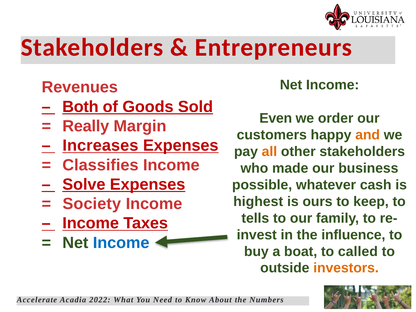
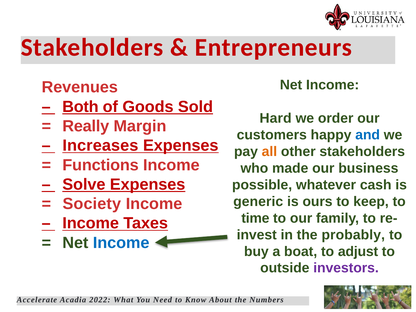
Even: Even -> Hard
and colour: orange -> blue
Classifies: Classifies -> Functions
highest: highest -> generic
tells: tells -> time
influence: influence -> probably
called: called -> adjust
investors colour: orange -> purple
